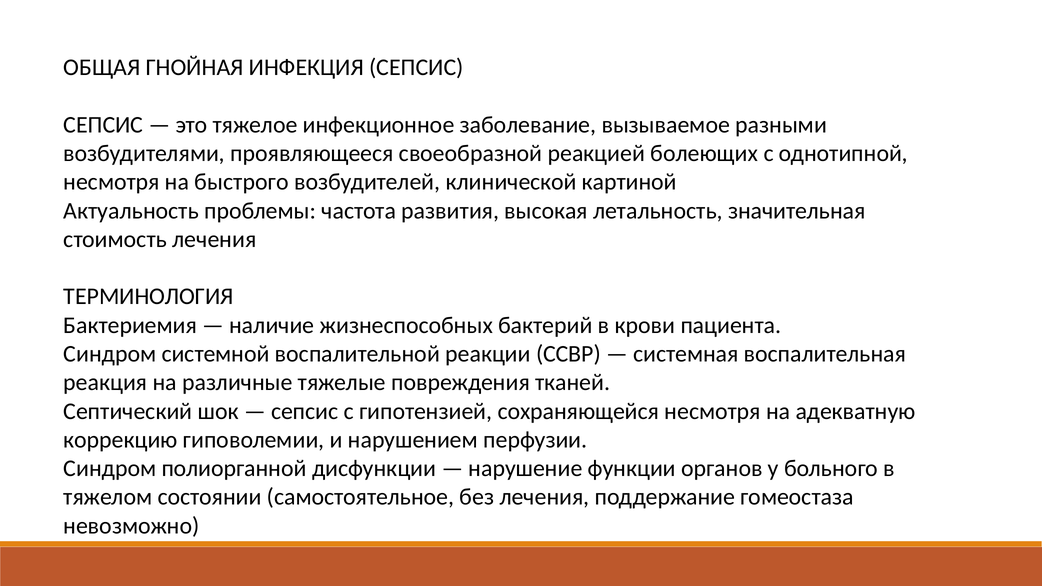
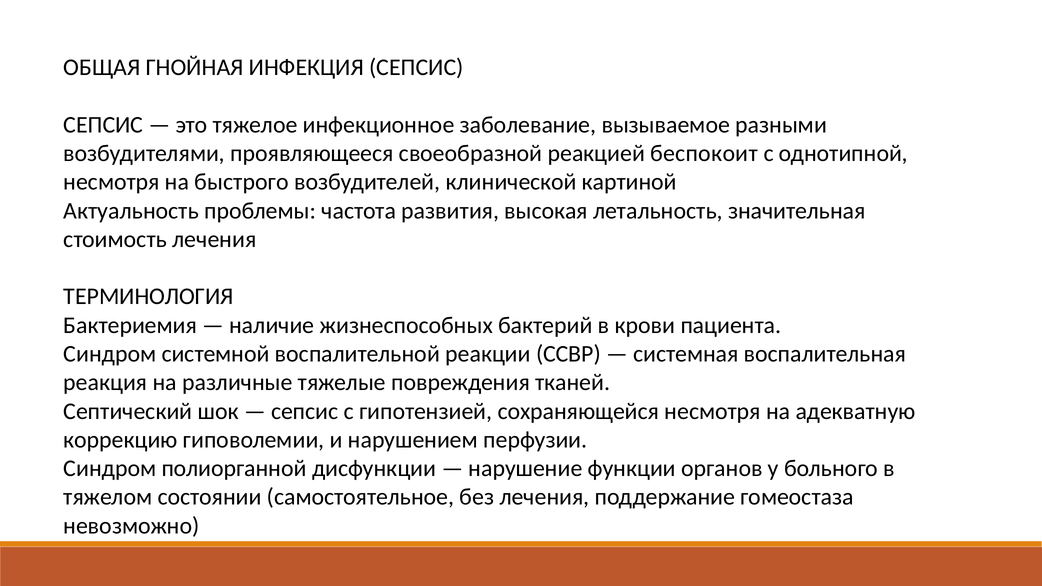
болеющих: болеющих -> беспокоит
